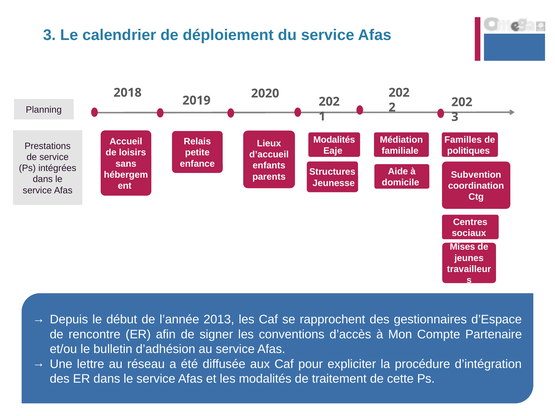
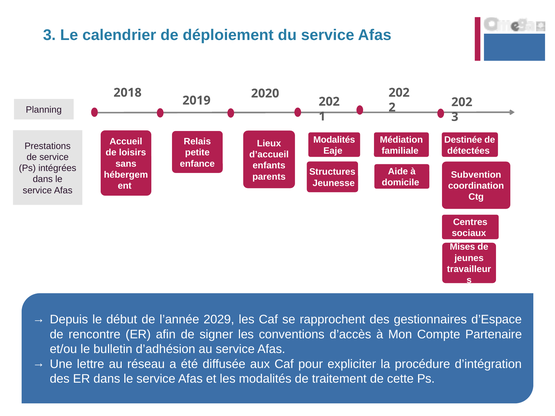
Familles: Familles -> Destinée
politiques: politiques -> détectées
2013: 2013 -> 2029
